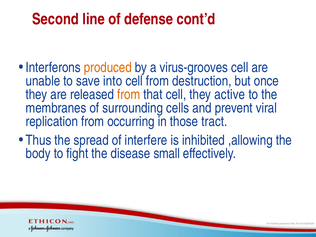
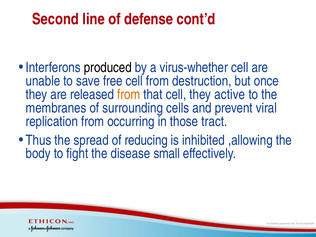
produced colour: orange -> black
virus-grooves: virus-grooves -> virus-whether
into: into -> free
interfere: interfere -> reducing
